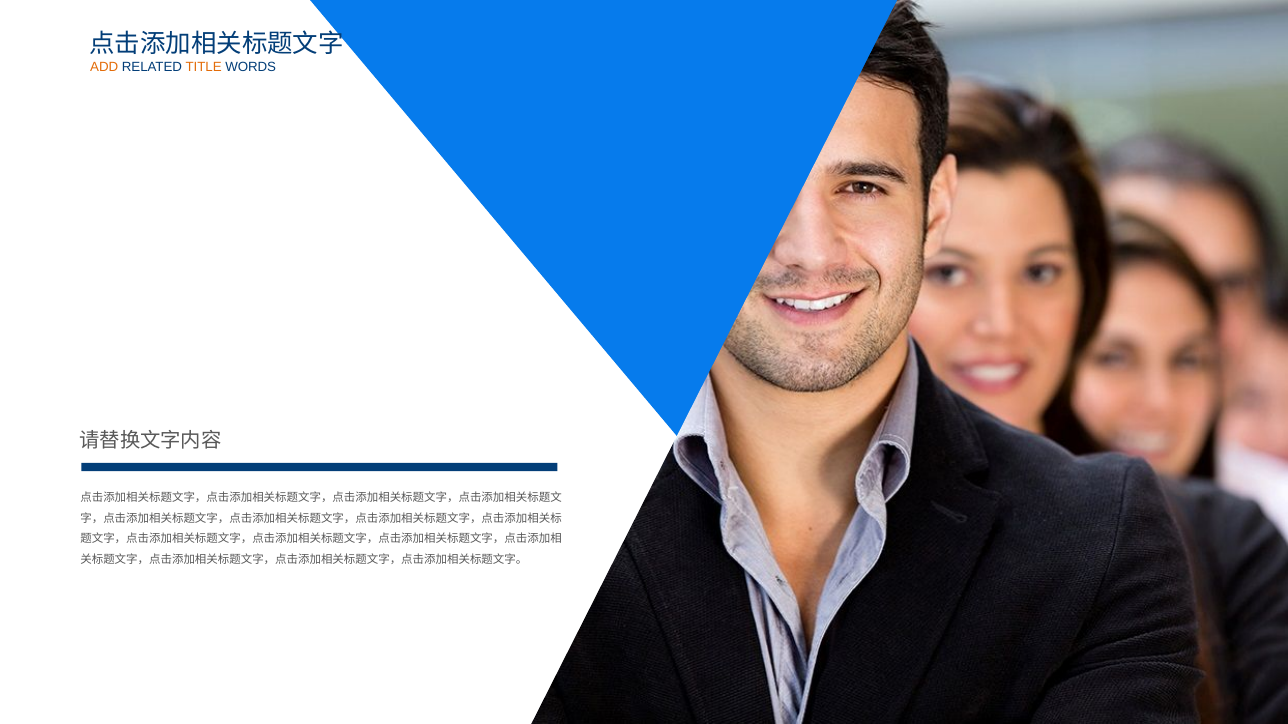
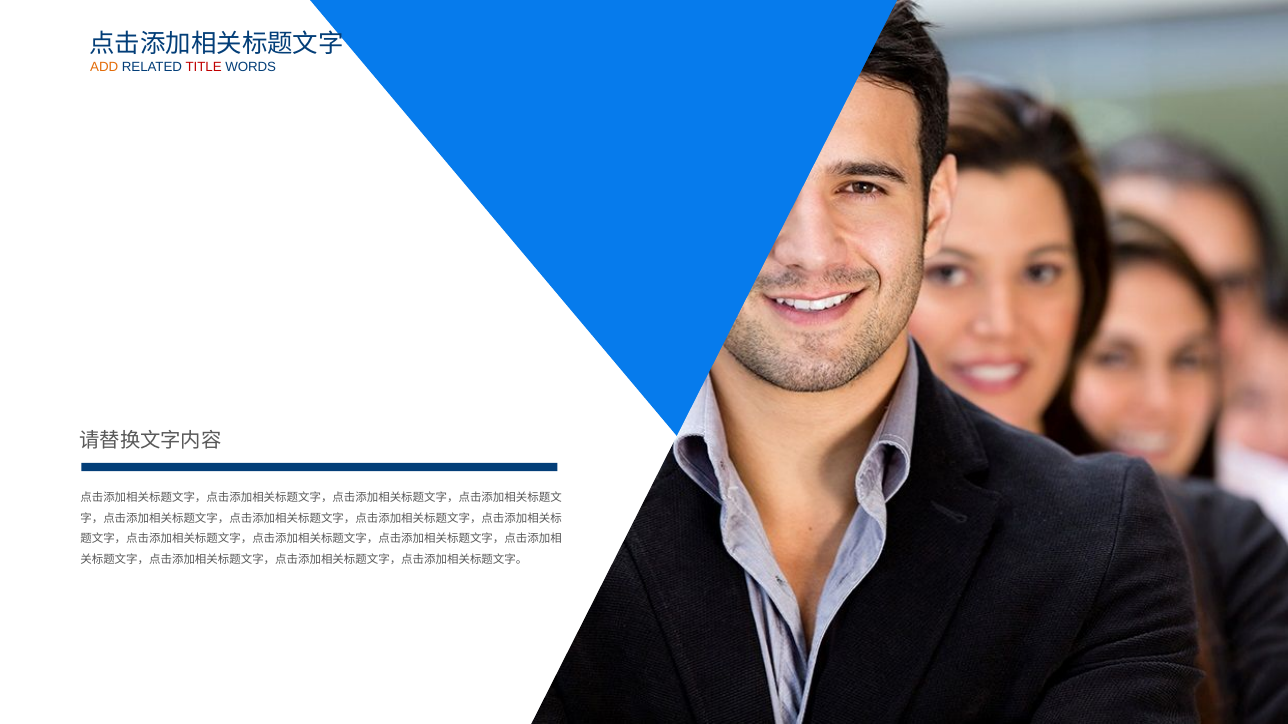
TITLE colour: orange -> red
